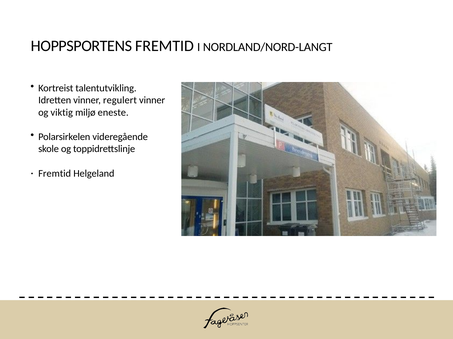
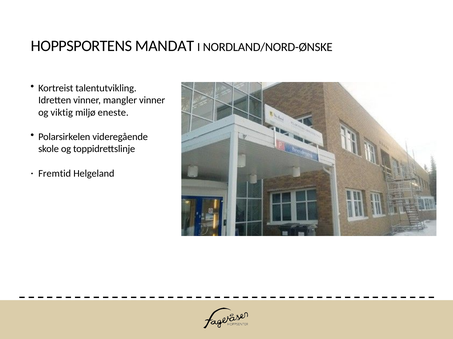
HOPPSPORTENS FREMTID: FREMTID -> MANDAT
NORDLAND/NORD-LANGT: NORDLAND/NORD-LANGT -> NORDLAND/NORD-ØNSKE
regulert: regulert -> mangler
